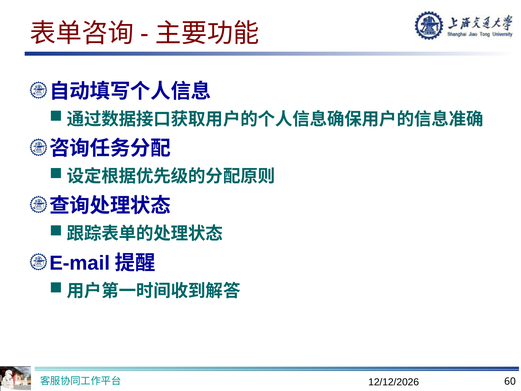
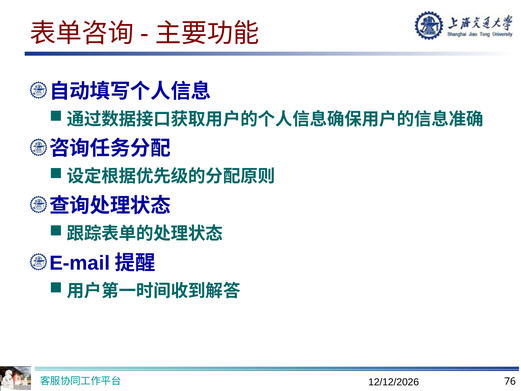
60: 60 -> 76
